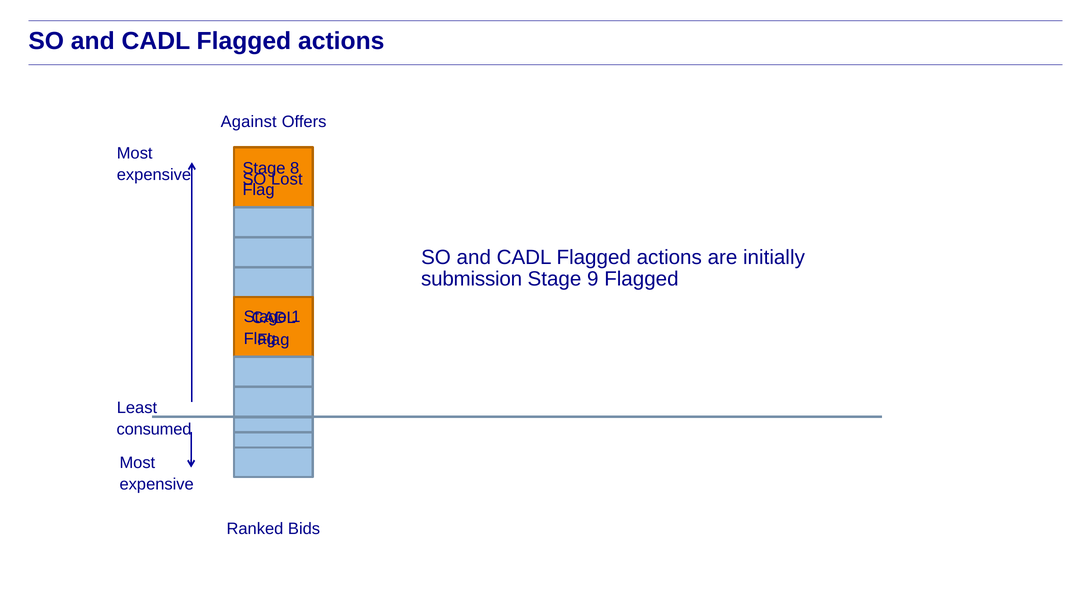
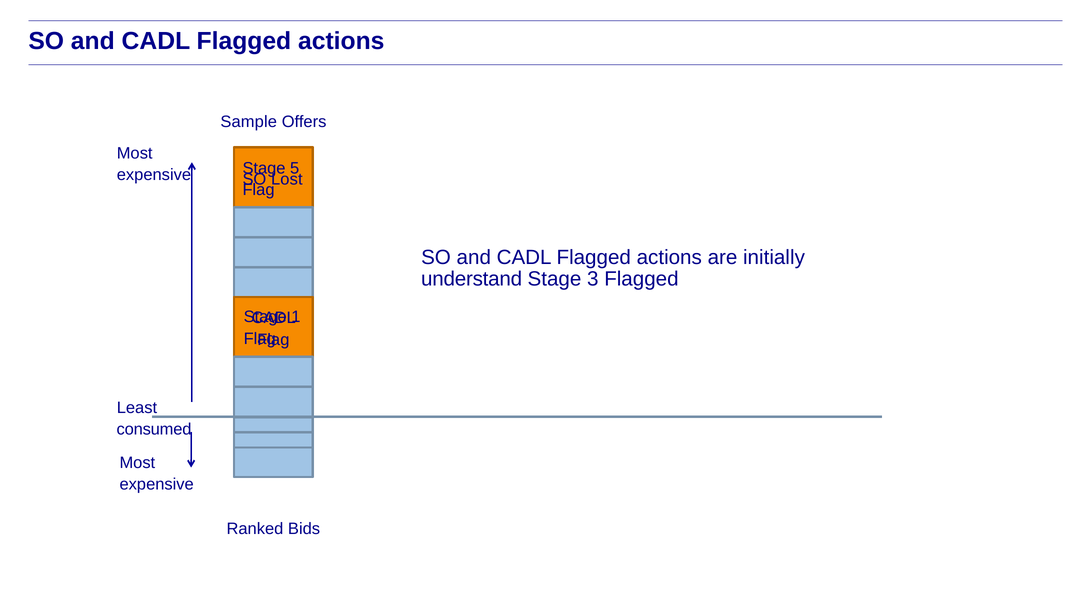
Against: Against -> Sample
8: 8 -> 5
submission: submission -> understand
9: 9 -> 3
